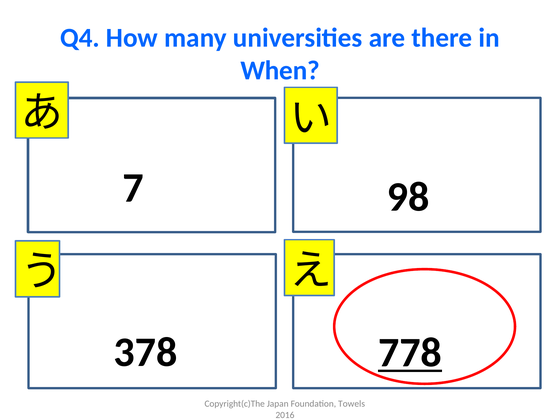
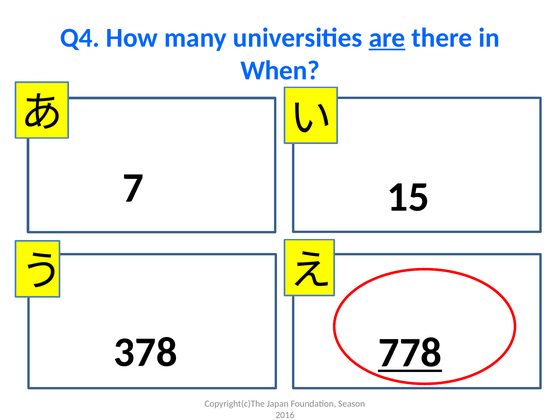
are underline: none -> present
98: 98 -> 15
Towels: Towels -> Season
